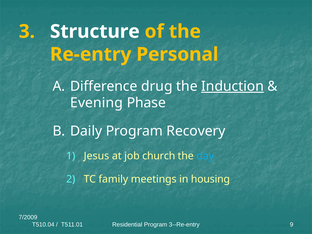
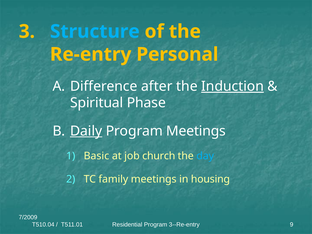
Structure colour: white -> light blue
drug: drug -> after
Evening: Evening -> Spiritual
Daily underline: none -> present
Program Recovery: Recovery -> Meetings
Jesus: Jesus -> Basic
